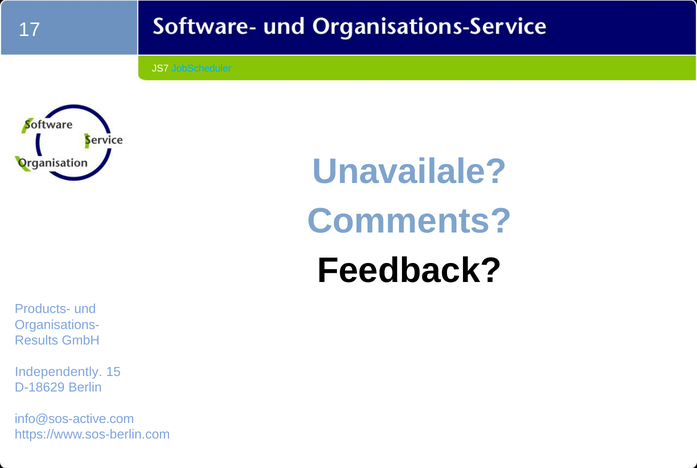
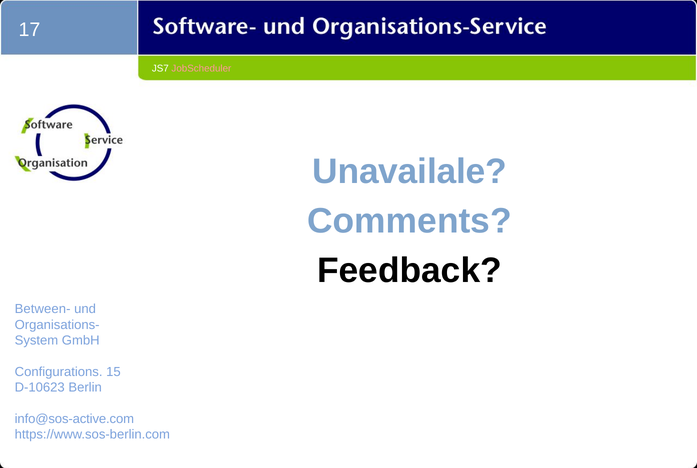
JobScheduler colour: light blue -> pink
Products-: Products- -> Between-
Results: Results -> System
Independently: Independently -> Configurations
D-18629: D-18629 -> D-10623
